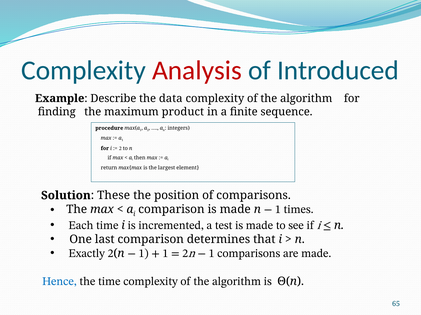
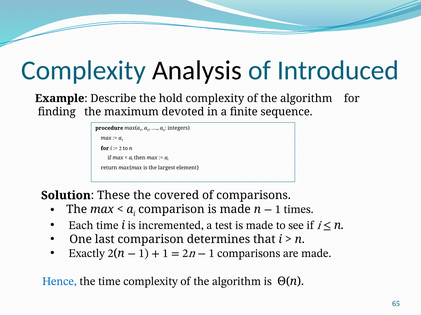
Analysis colour: red -> black
data: data -> hold
product: product -> devoted
position: position -> covered
